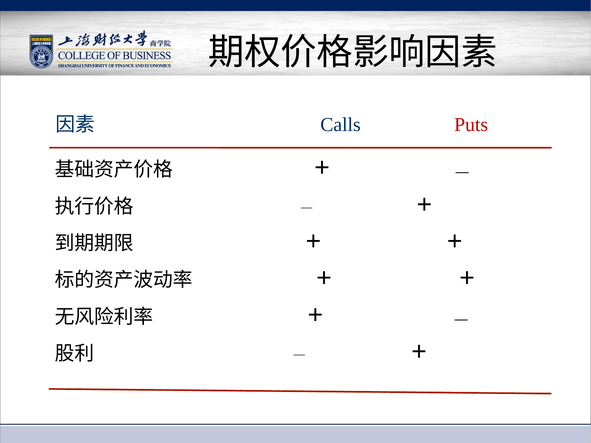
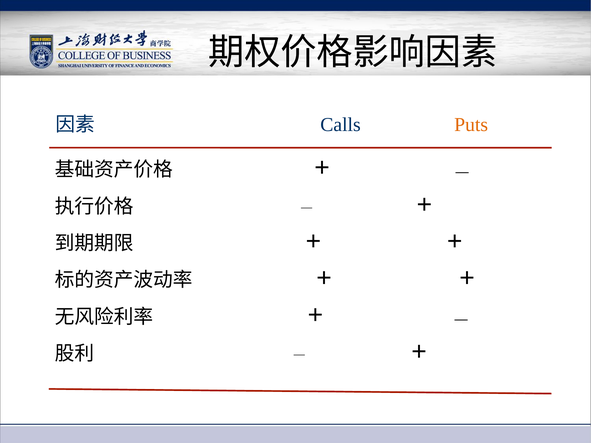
Puts colour: red -> orange
